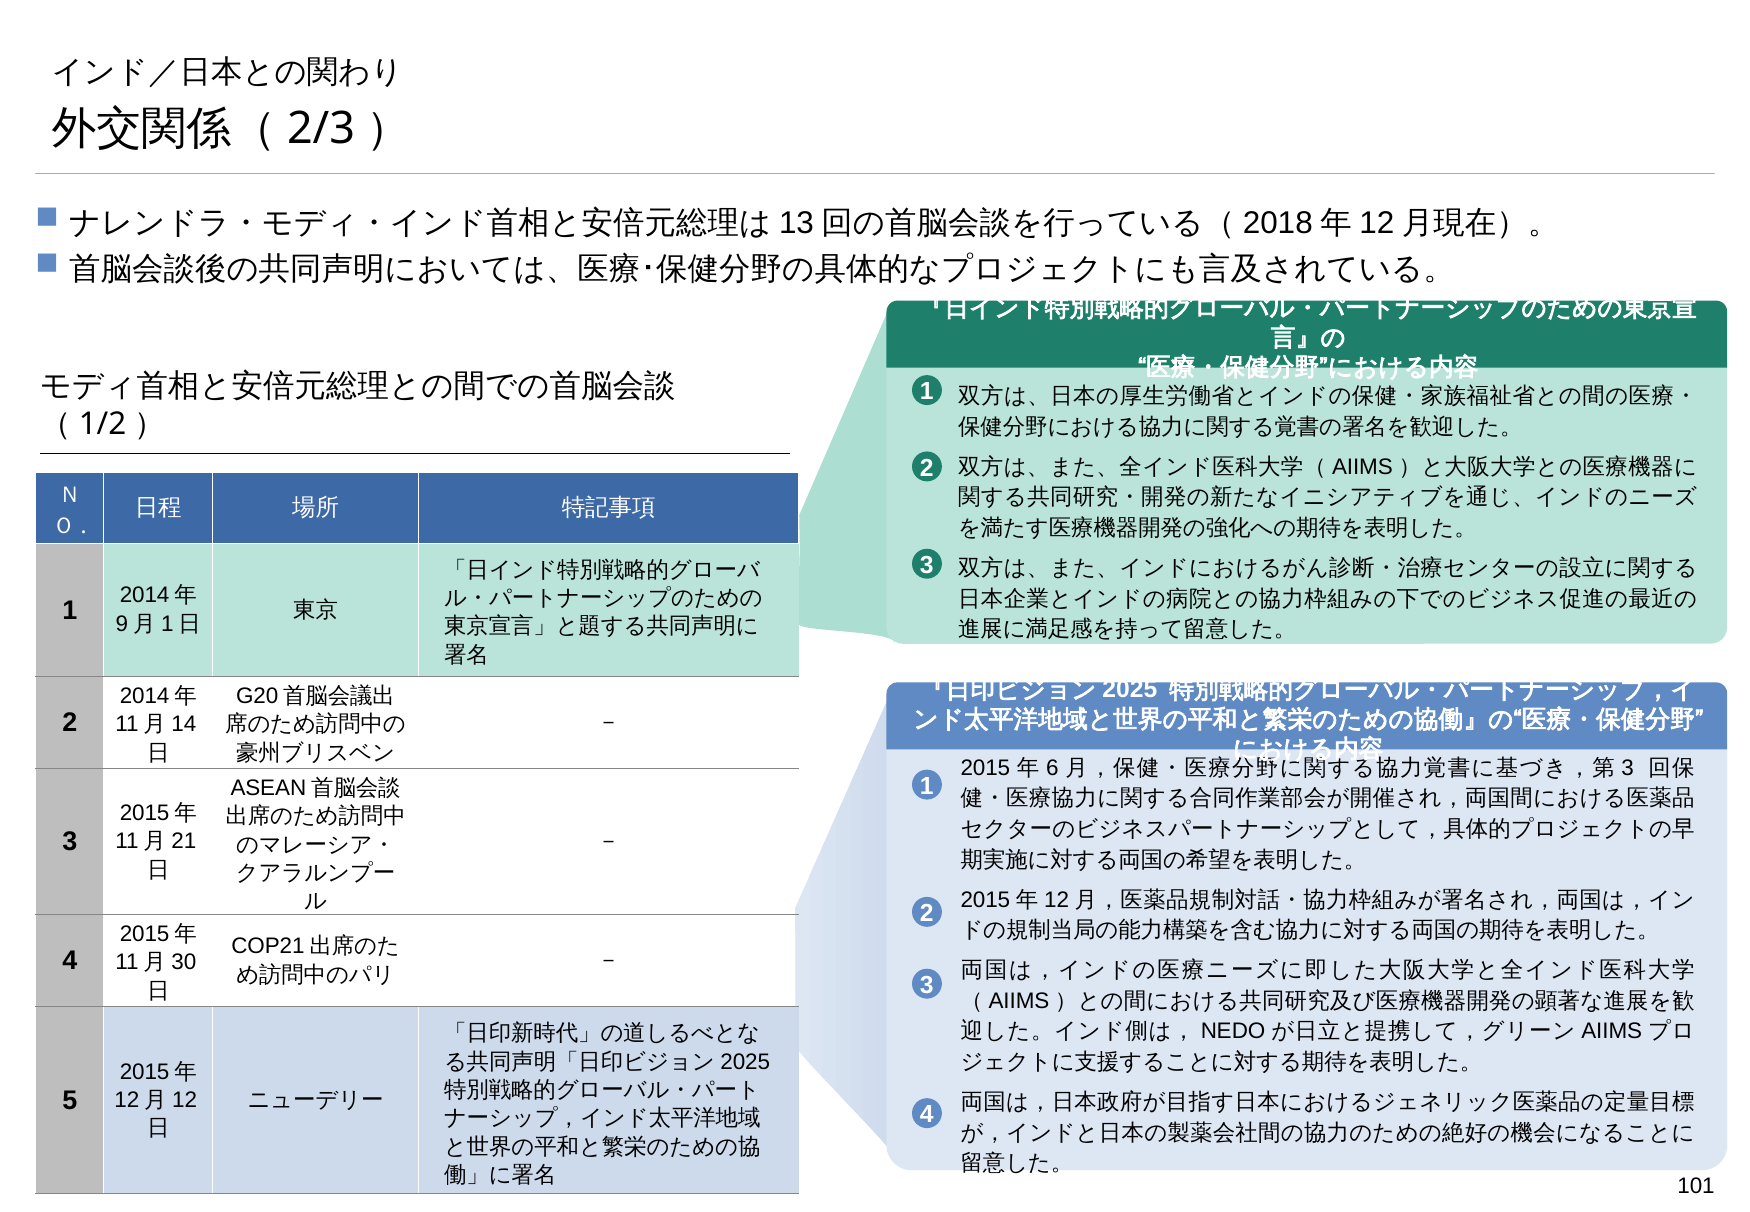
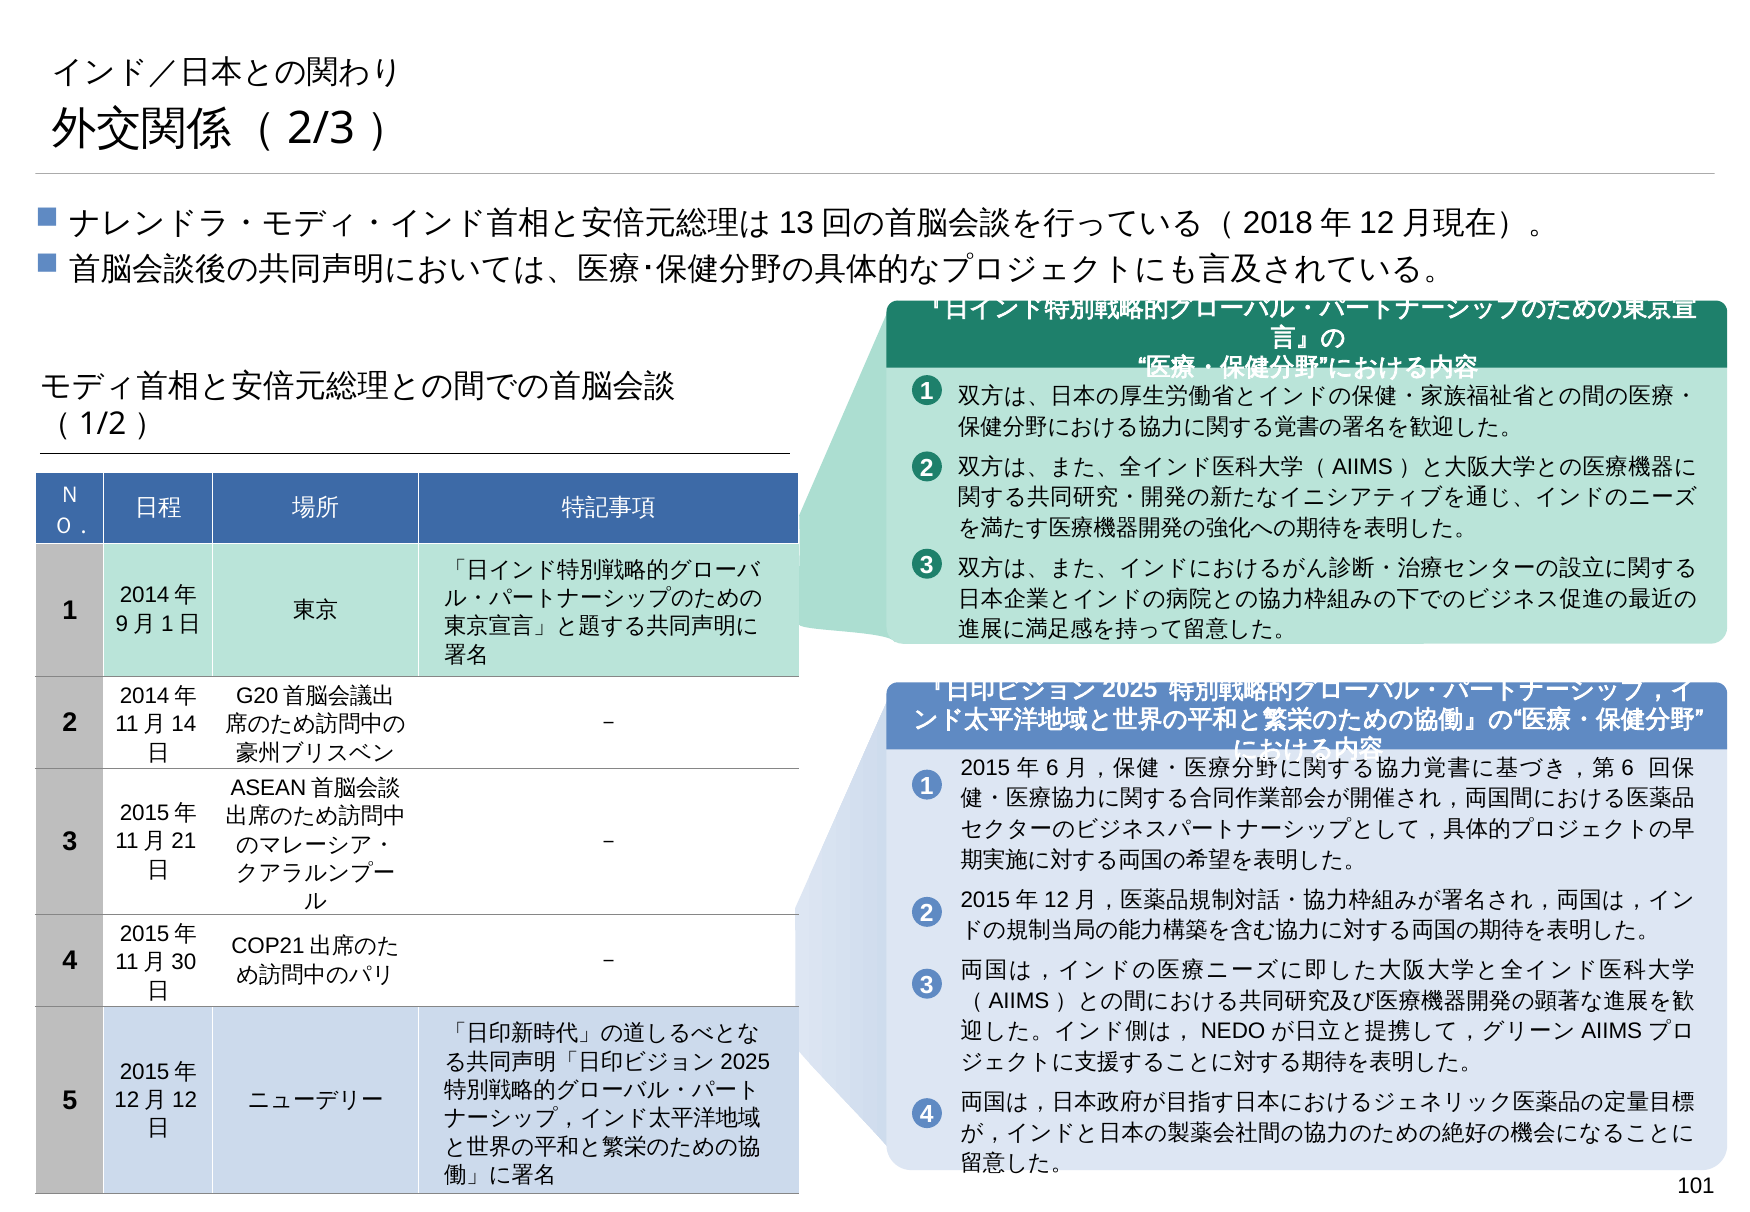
3 at (1628, 767): 3 -> 6
